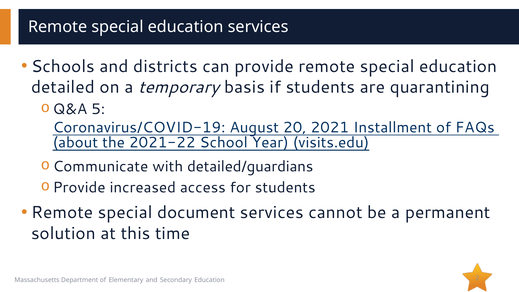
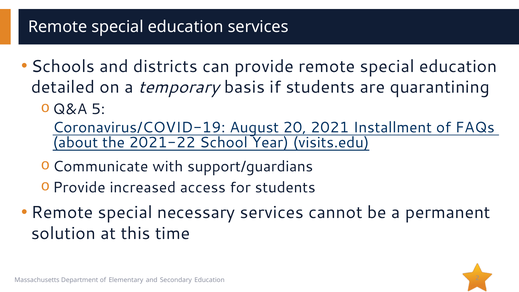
detailed/guardians: detailed/guardians -> support/guardians
document: document -> necessary
